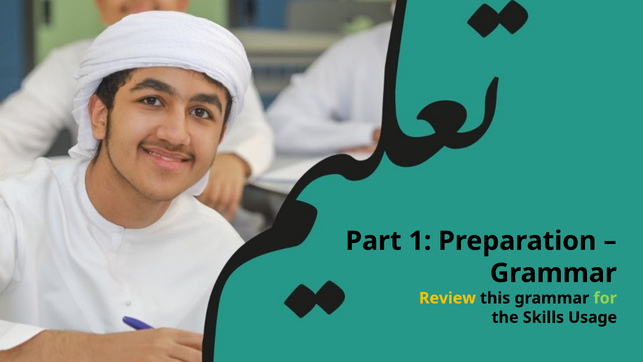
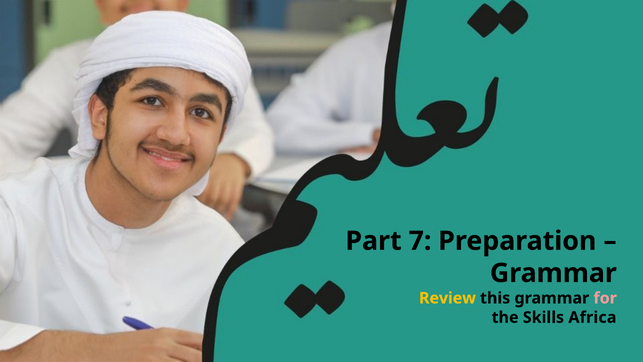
1: 1 -> 7
for colour: light green -> pink
Usage: Usage -> Africa
